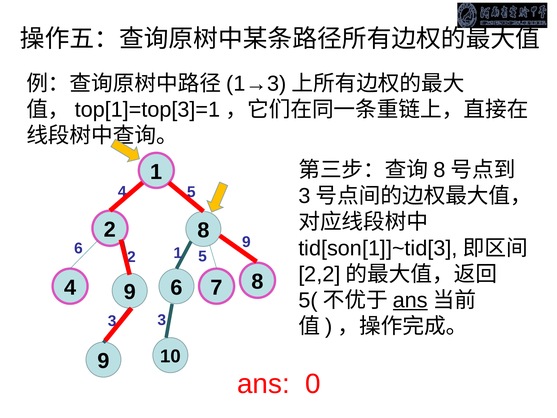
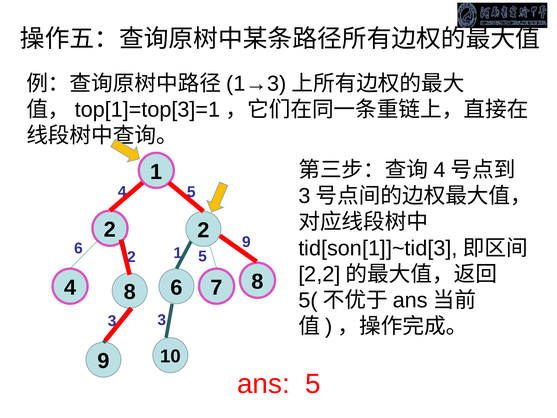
8 at (439, 170): 8 -> 4
2 8: 8 -> 2
4 9: 9 -> 8
ans at (410, 300) underline: present -> none
ans 0: 0 -> 5
